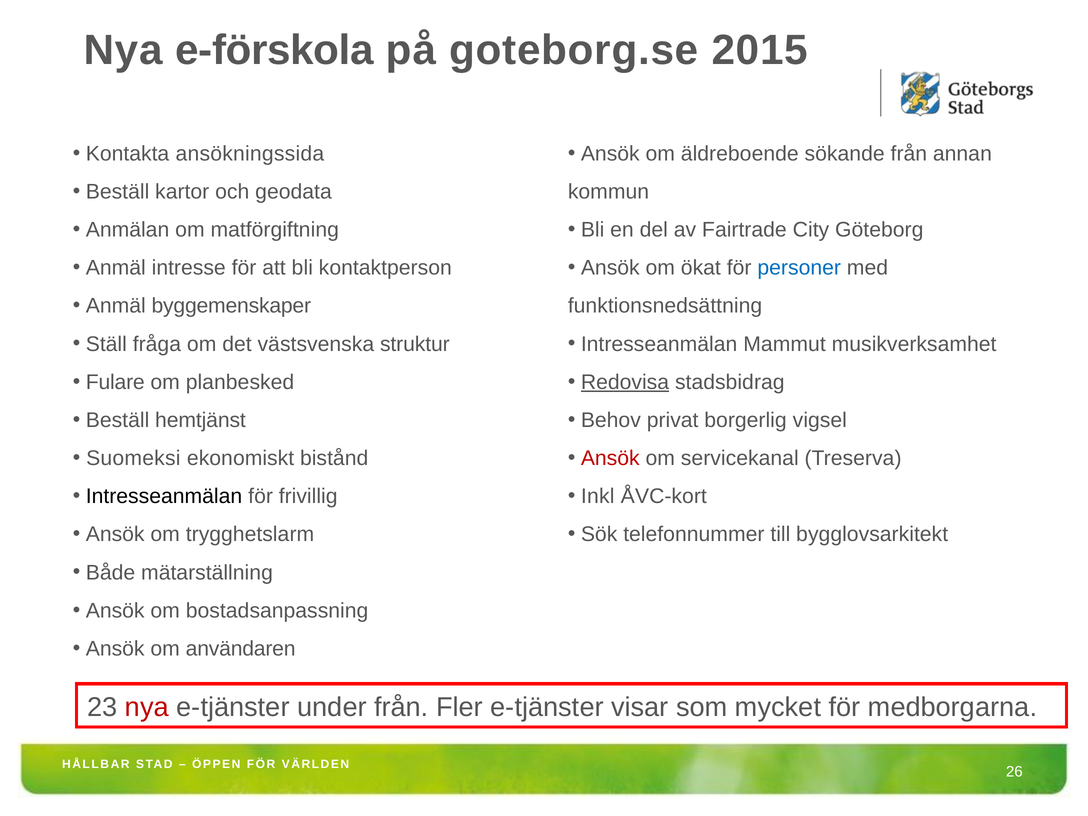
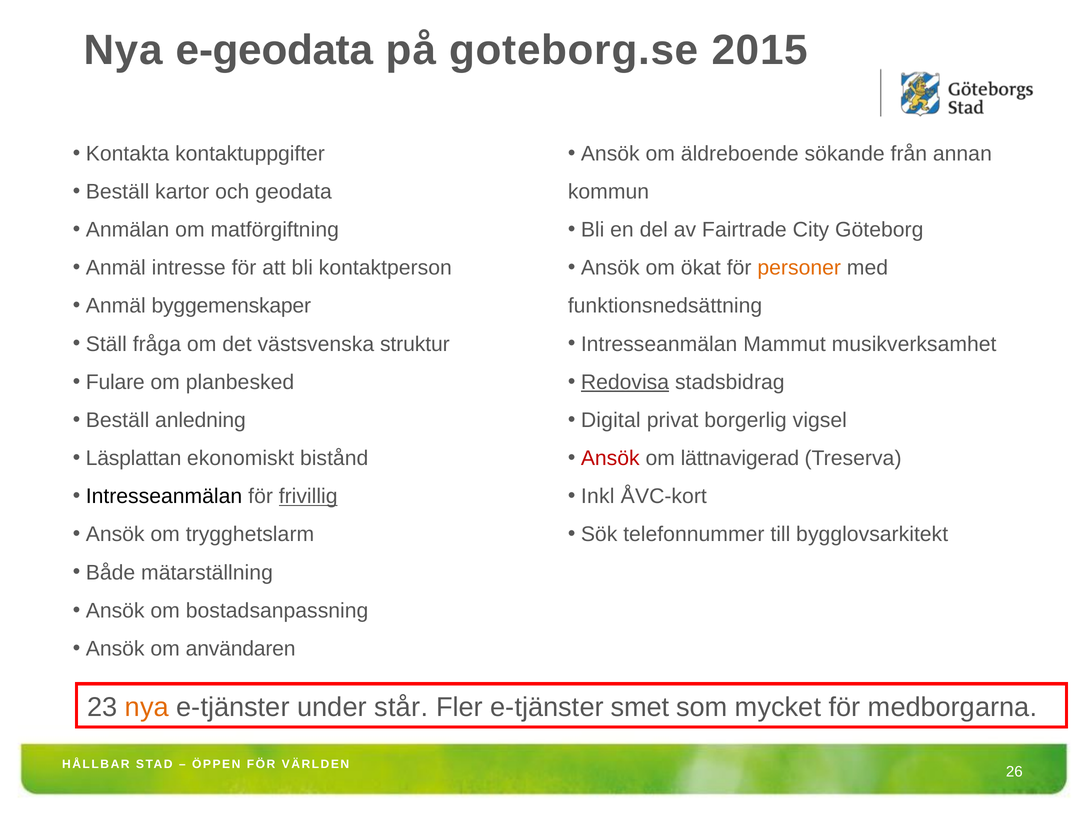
e-förskola: e-förskola -> e-geodata
ansökningssida: ansökningssida -> kontaktuppgifter
personer colour: blue -> orange
hemtjänst: hemtjänst -> anledning
Behov: Behov -> Digital
Suomeksi: Suomeksi -> Läsplattan
servicekanal: servicekanal -> lättnavigerad
frivillig underline: none -> present
nya at (147, 707) colour: red -> orange
under från: från -> står
visar: visar -> smet
